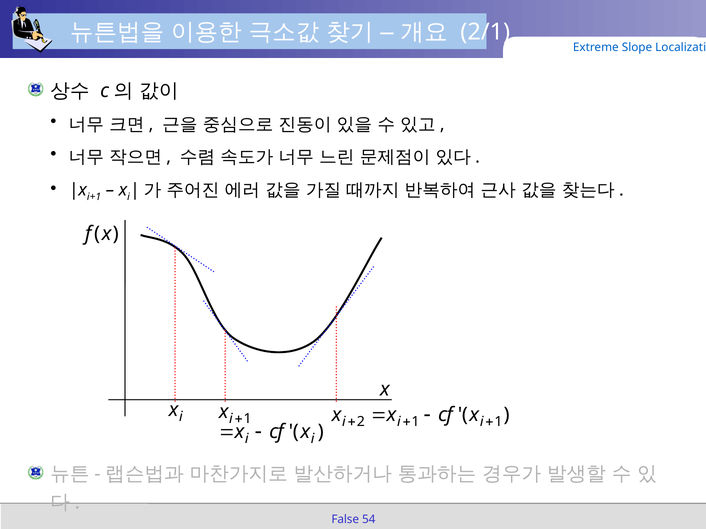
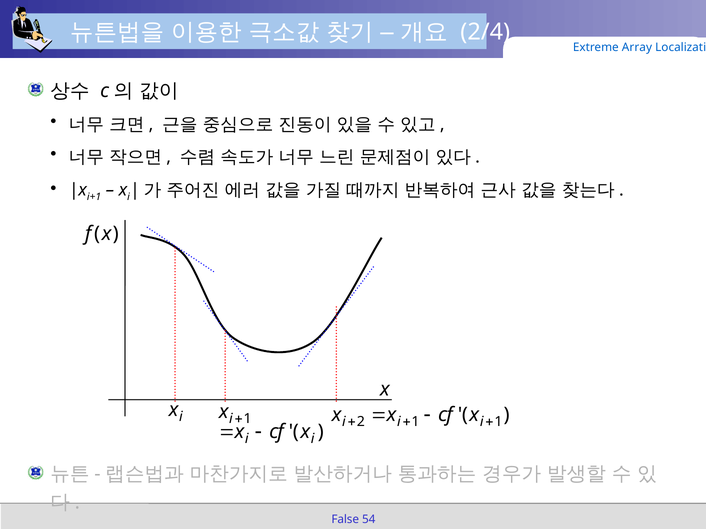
2/1: 2/1 -> 2/4
Slope: Slope -> Array
